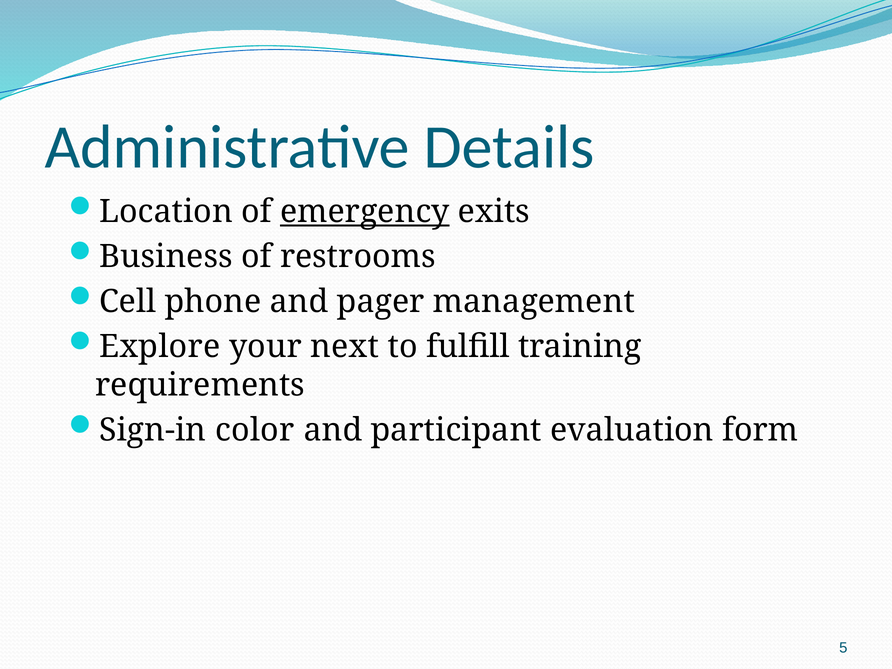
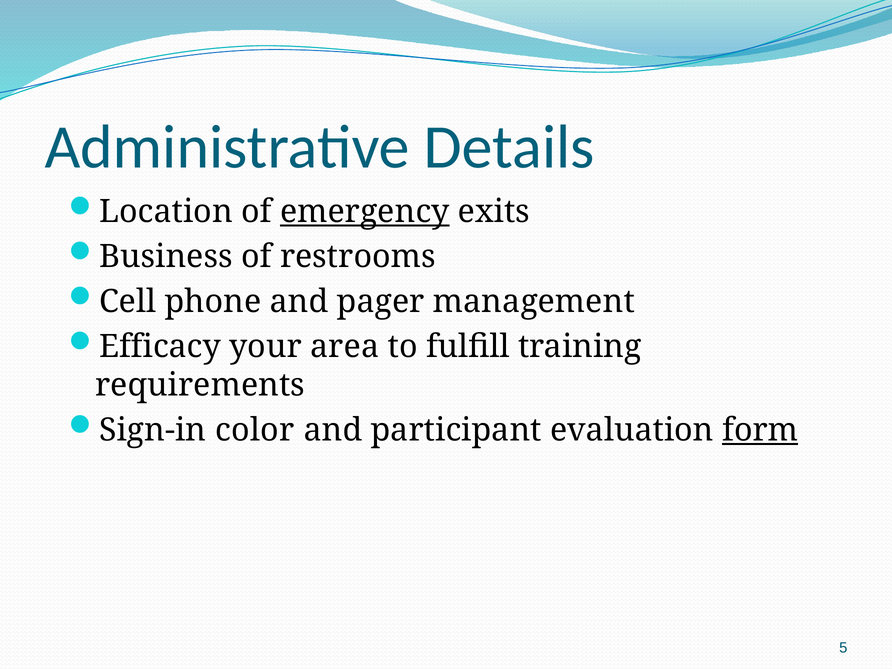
Explore: Explore -> Efficacy
next: next -> area
form underline: none -> present
